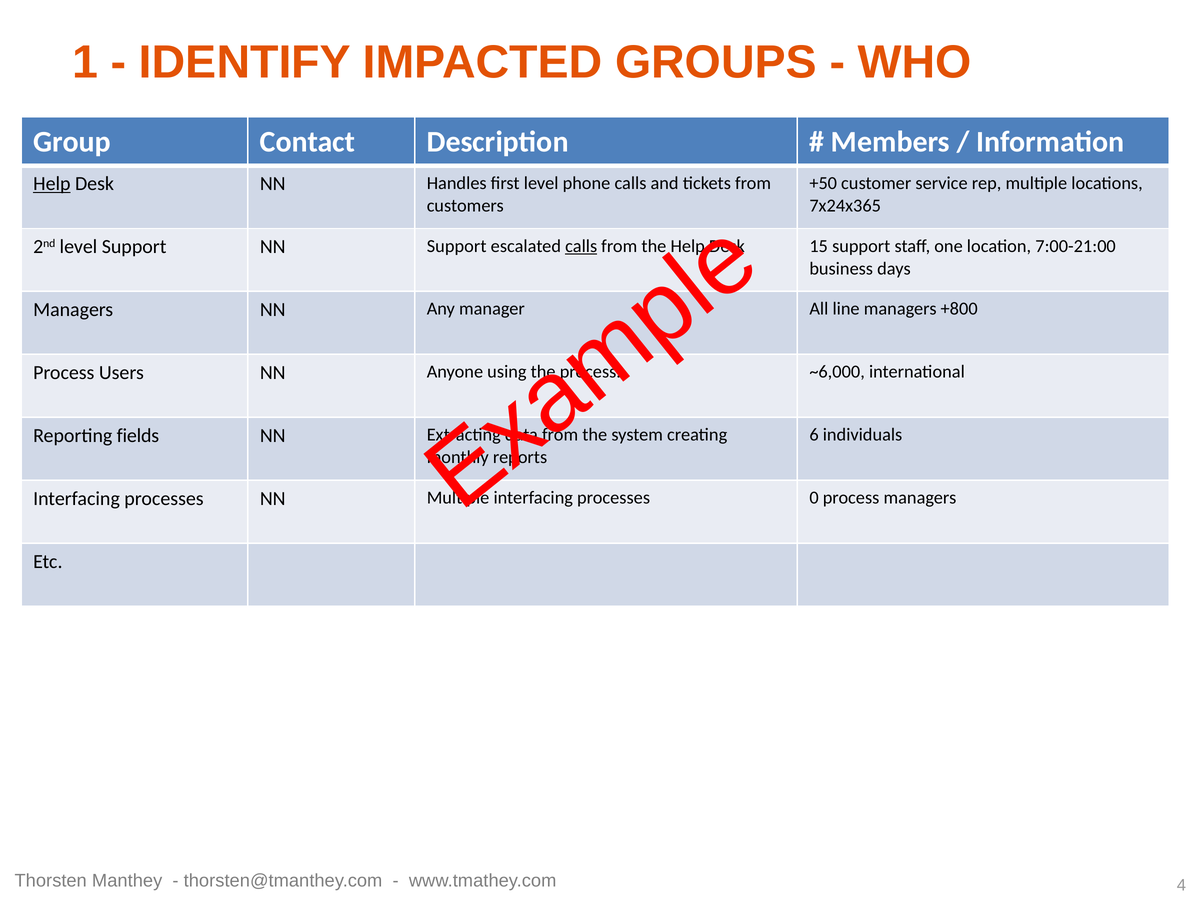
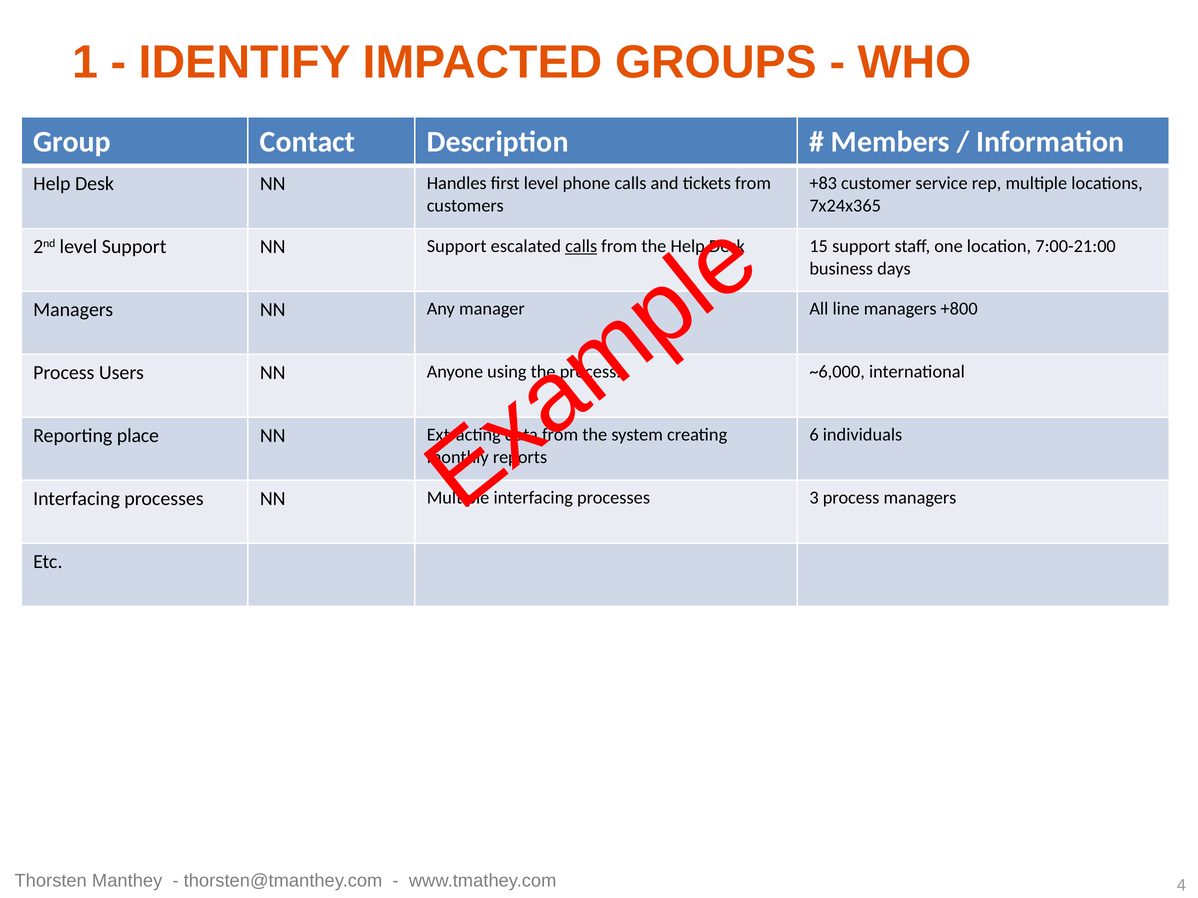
+50: +50 -> +83
Help at (52, 184) underline: present -> none
fields: fields -> place
0: 0 -> 3
